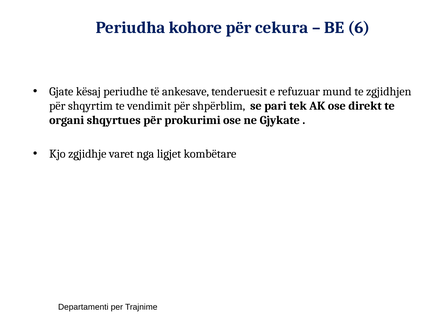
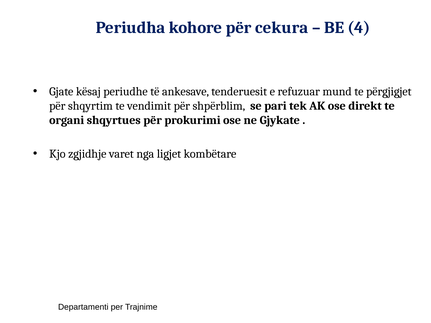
6: 6 -> 4
zgjidhjen: zgjidhjen -> përgjigjet
